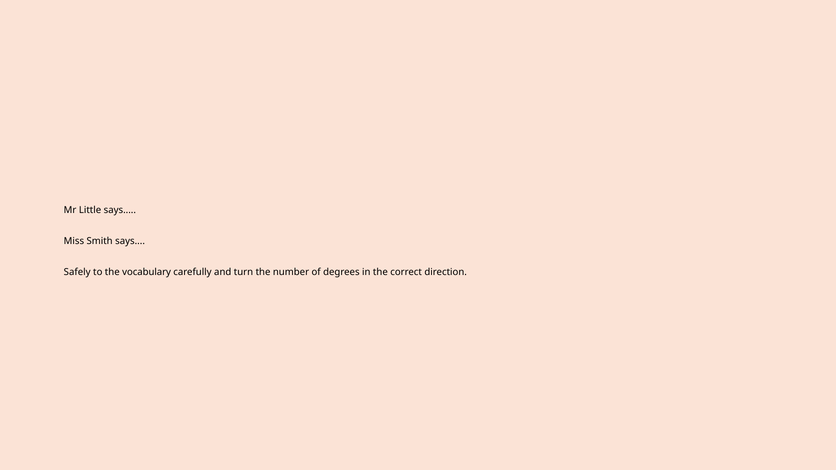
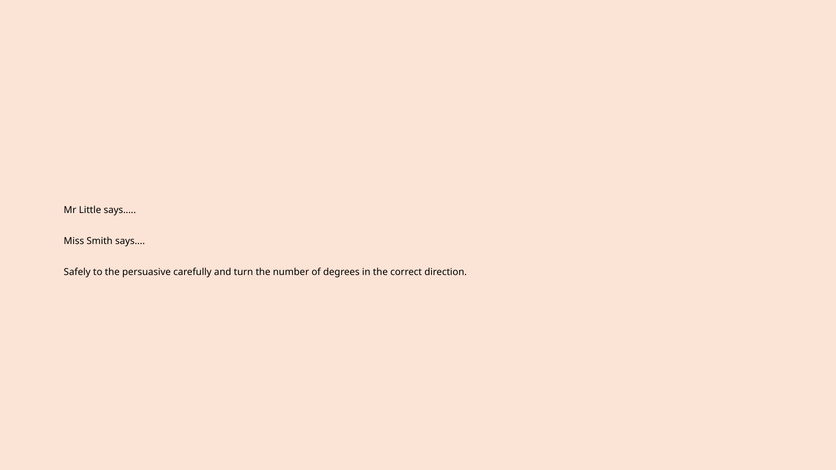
vocabulary: vocabulary -> persuasive
